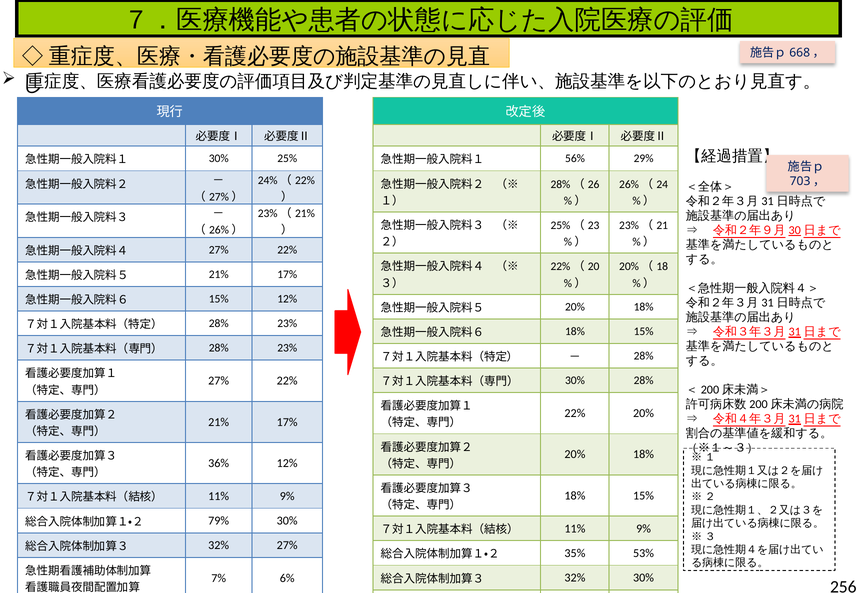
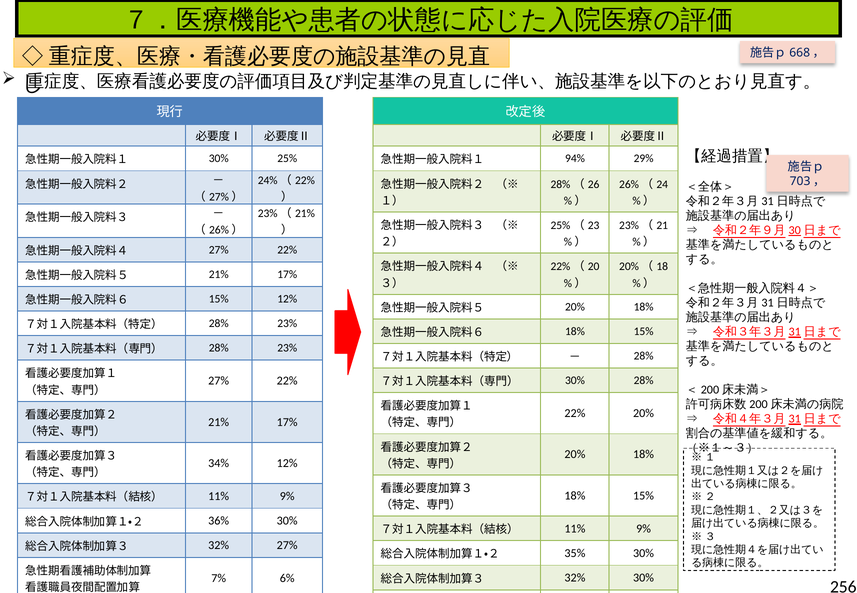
56%: 56% -> 94%
36%: 36% -> 34%
79%: 79% -> 36%
35% 53%: 53% -> 30%
